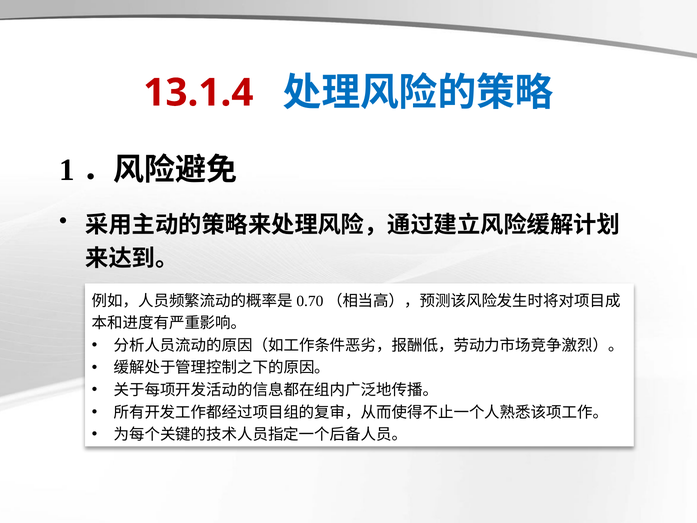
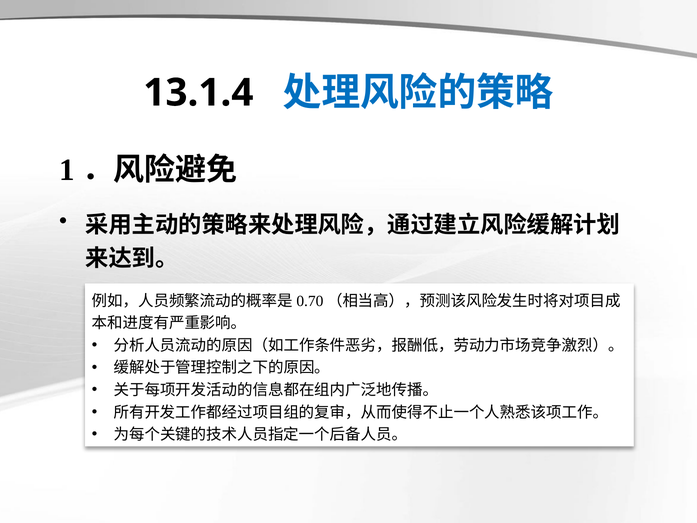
13.1.4 colour: red -> black
